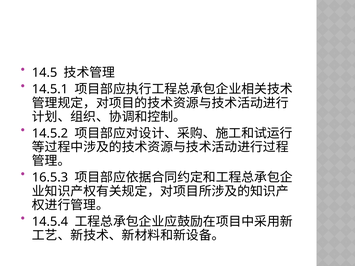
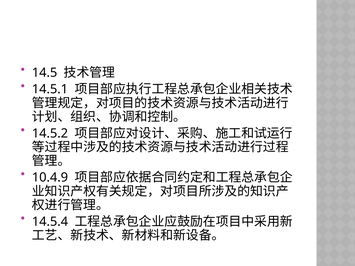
16.5.3: 16.5.3 -> 10.4.9
